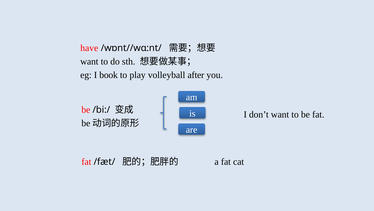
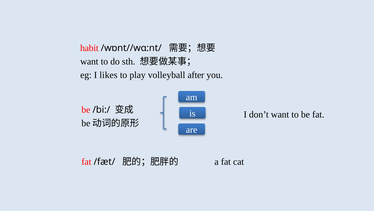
have: have -> habit
book: book -> likes
